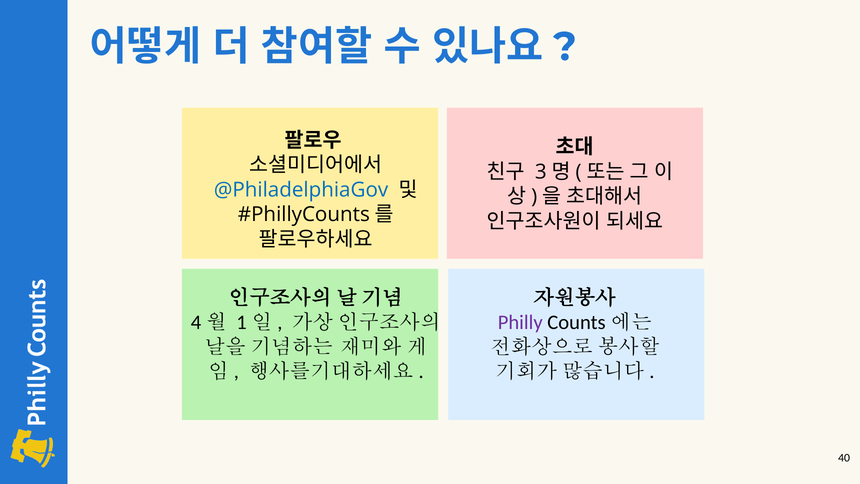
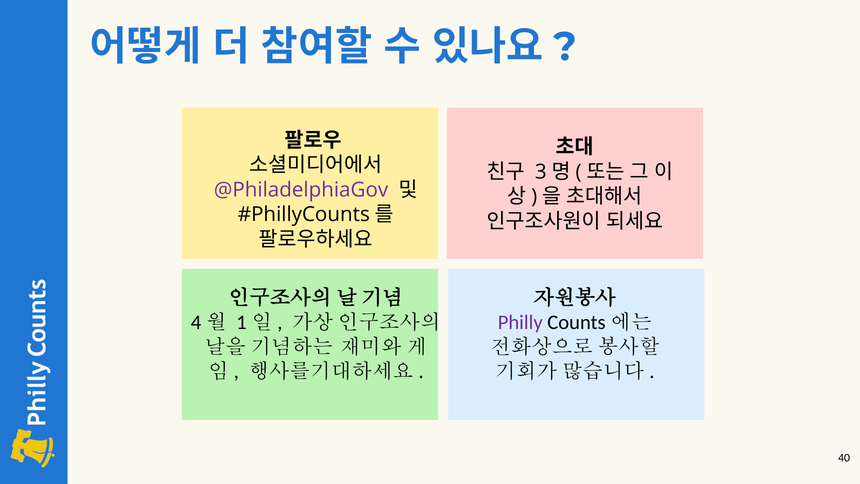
@PhiladelphiaGov colour: blue -> purple
